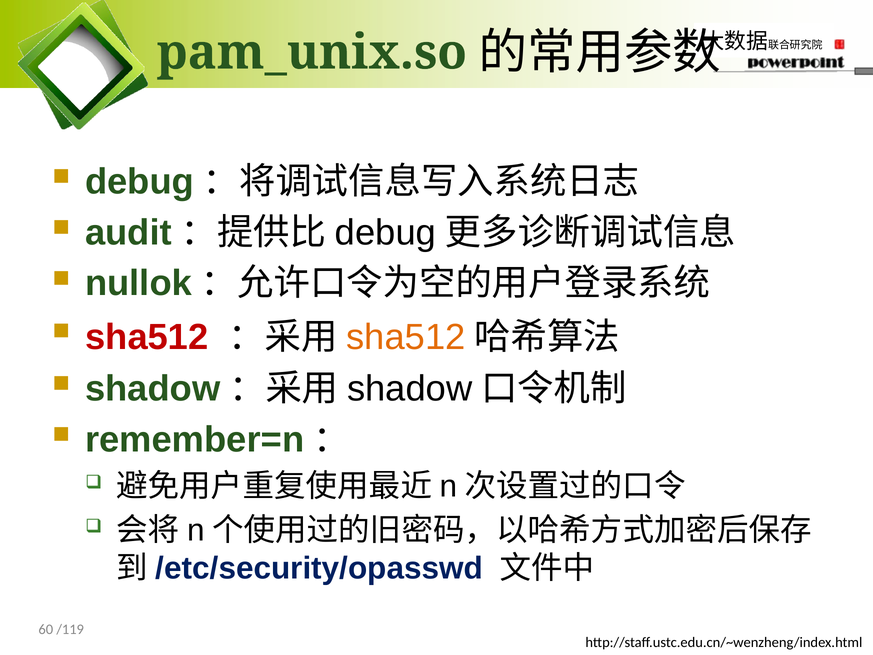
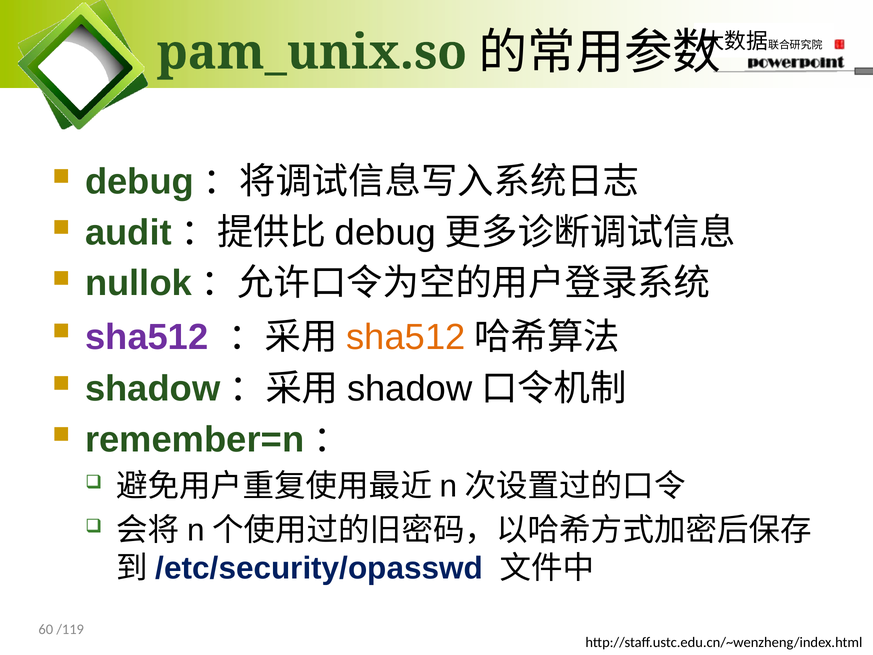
sha512 at (147, 337) colour: red -> purple
